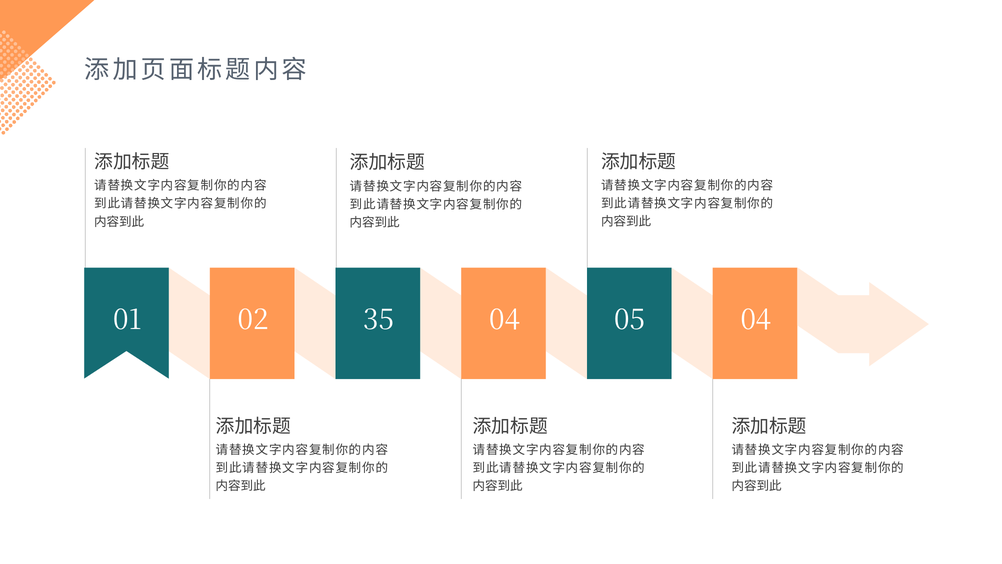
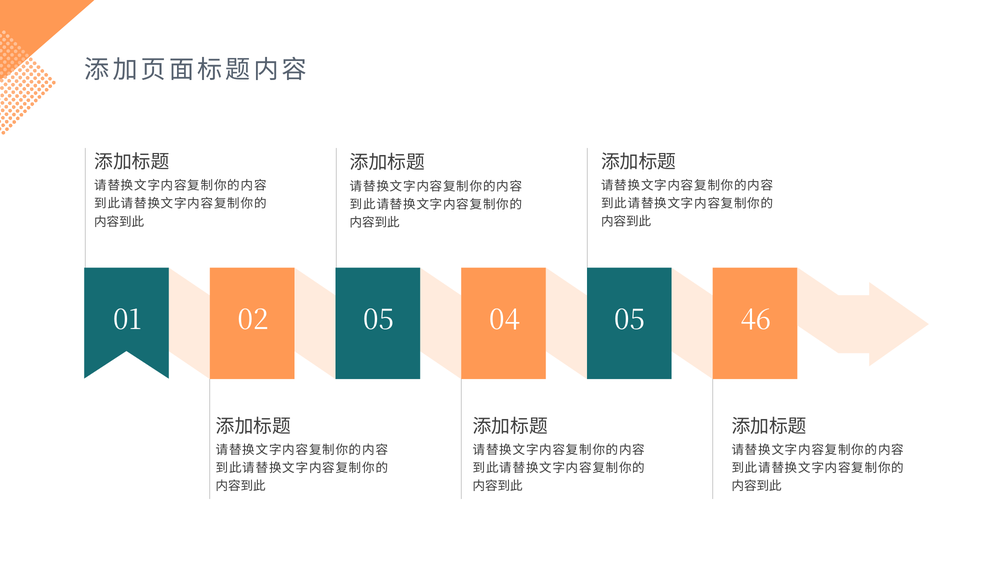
02 35: 35 -> 05
05 04: 04 -> 46
